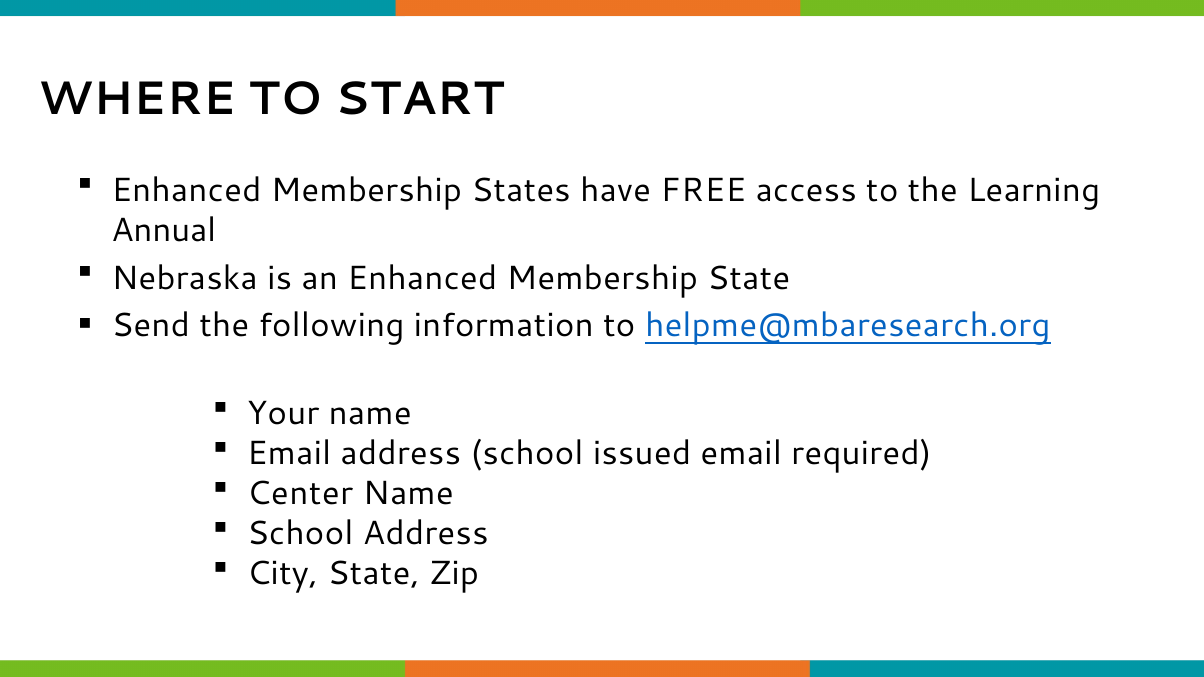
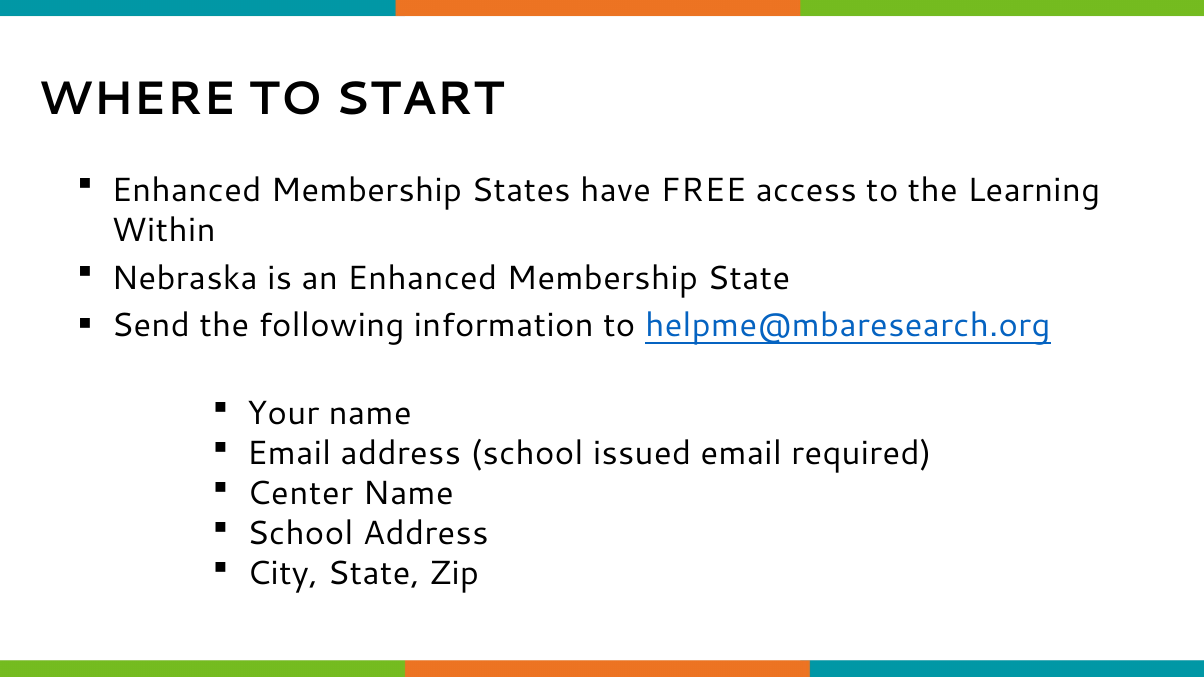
Annual: Annual -> Within
